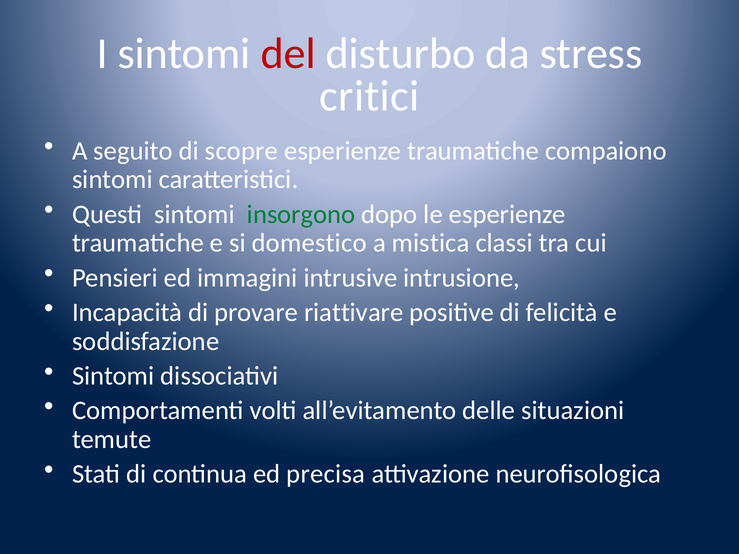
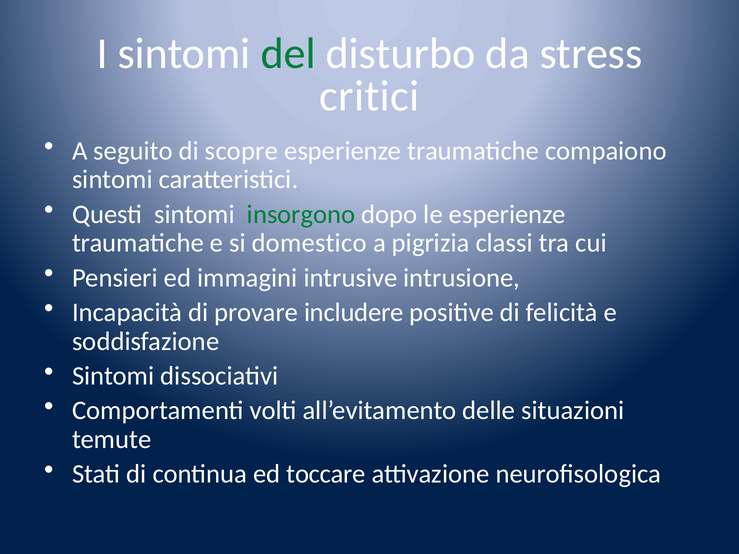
del colour: red -> green
mistica: mistica -> pigrizia
riattivare: riattivare -> includere
precisa: precisa -> toccare
